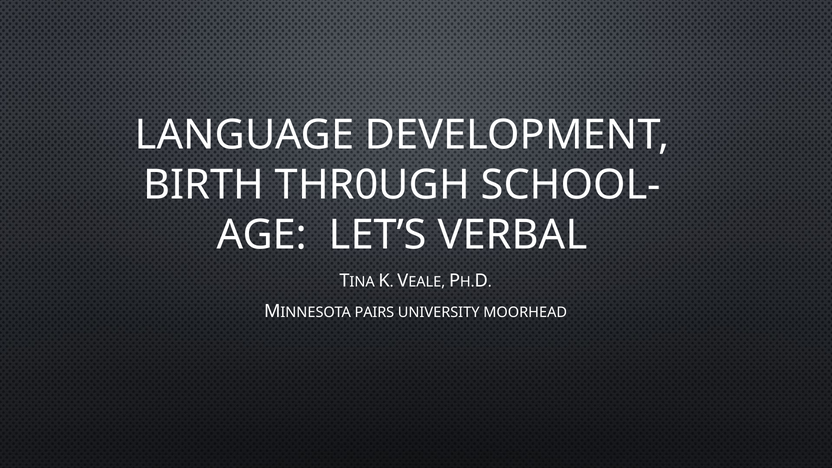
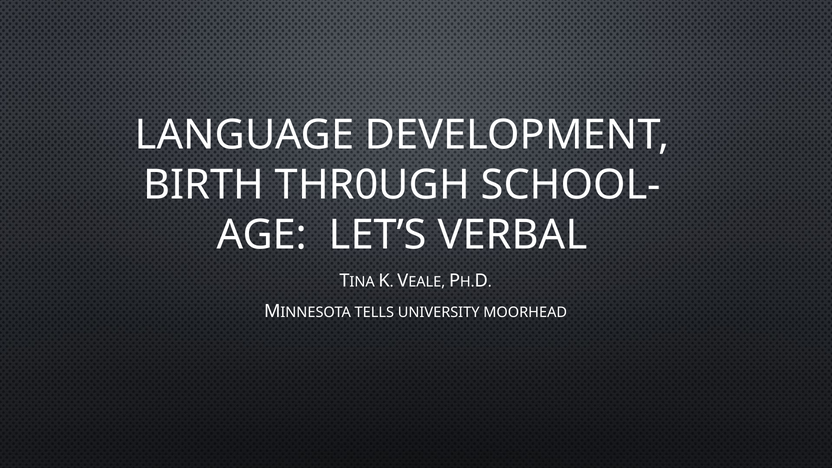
PAIRS: PAIRS -> TELLS
